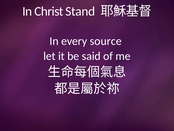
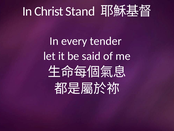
source: source -> tender
